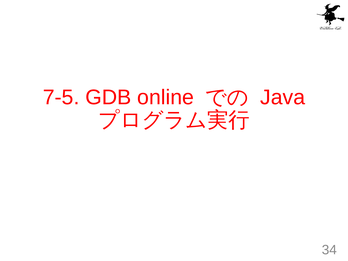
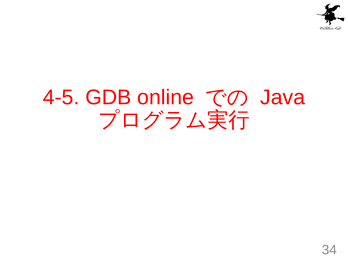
7-5: 7-5 -> 4-5
